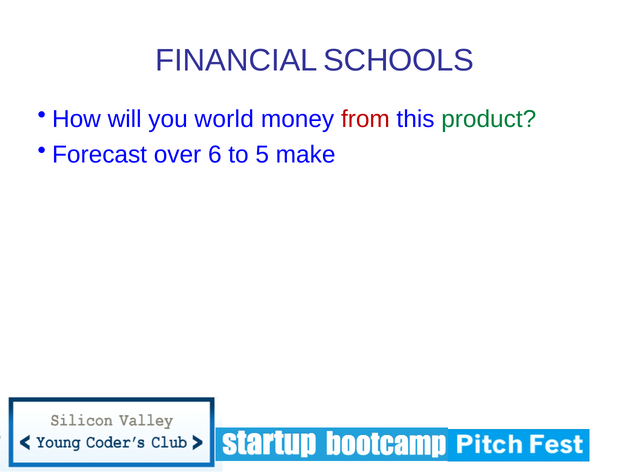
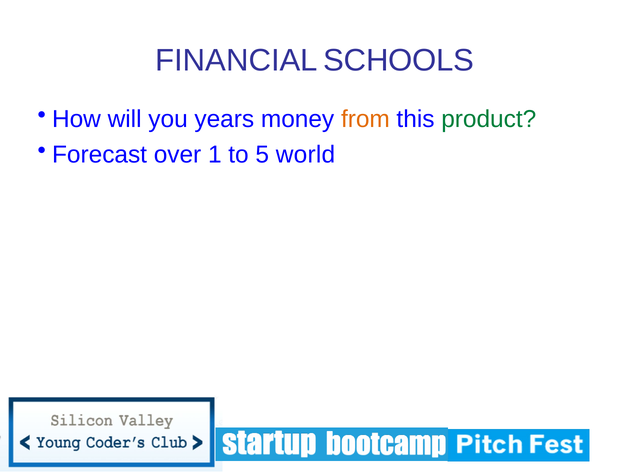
world: world -> years
from colour: red -> orange
6: 6 -> 1
make: make -> world
